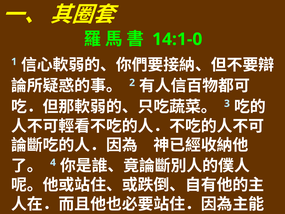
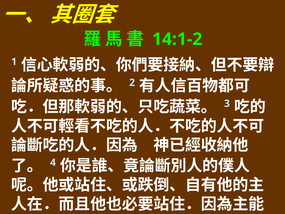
14:1-0: 14:1-0 -> 14:1-2
